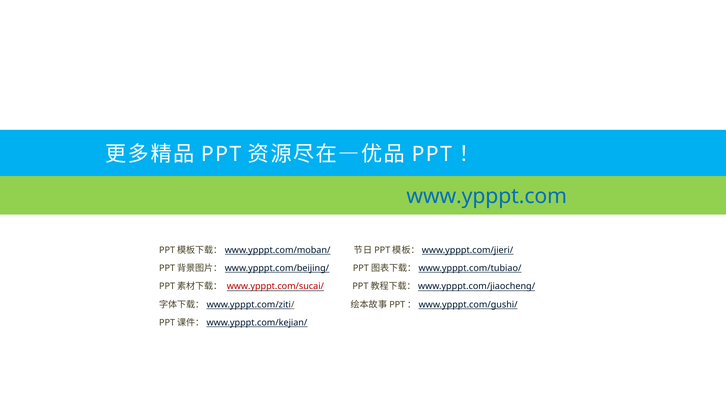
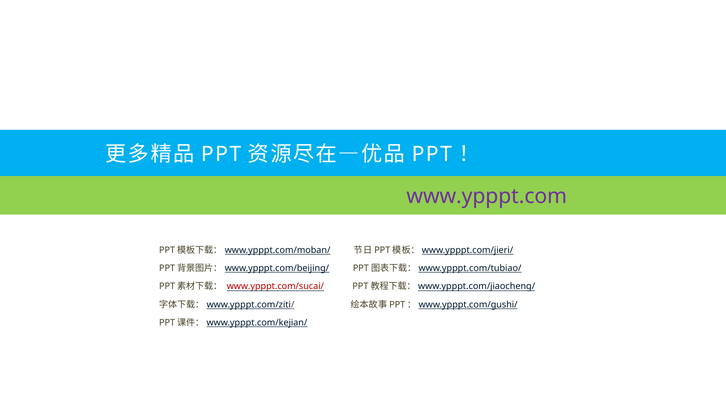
www.ypppt.com colour: blue -> purple
